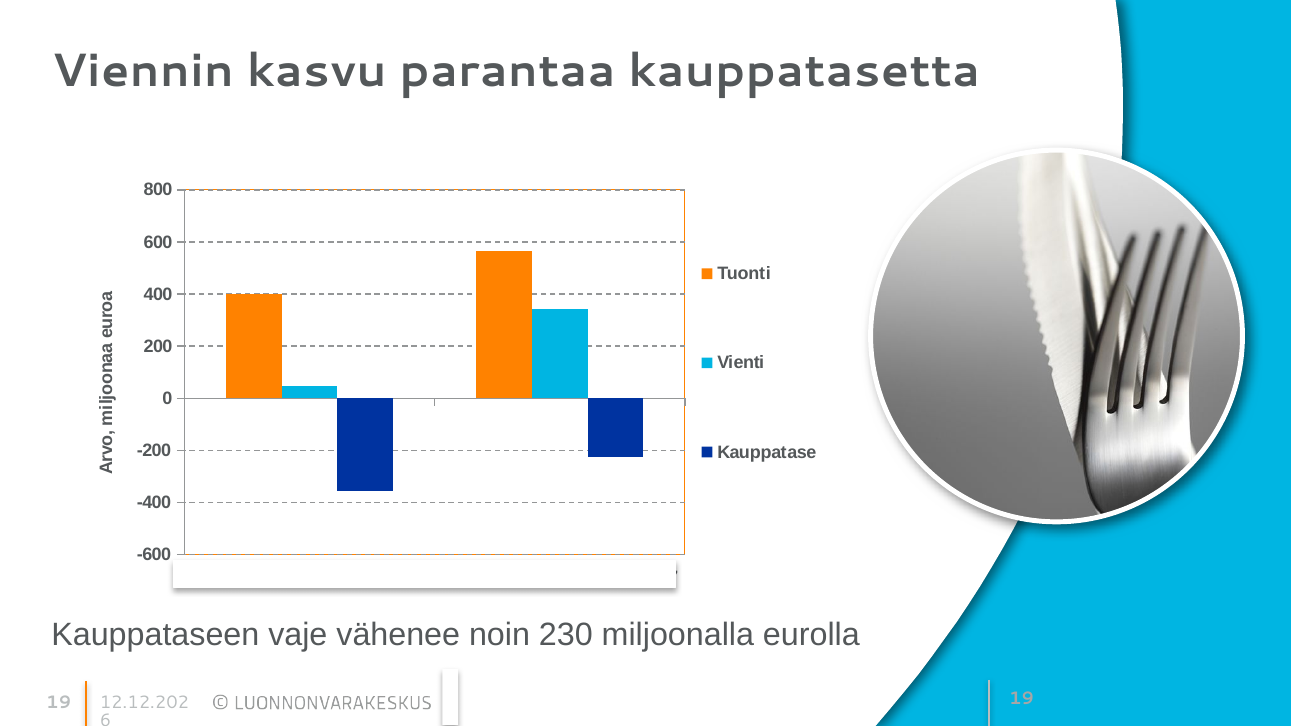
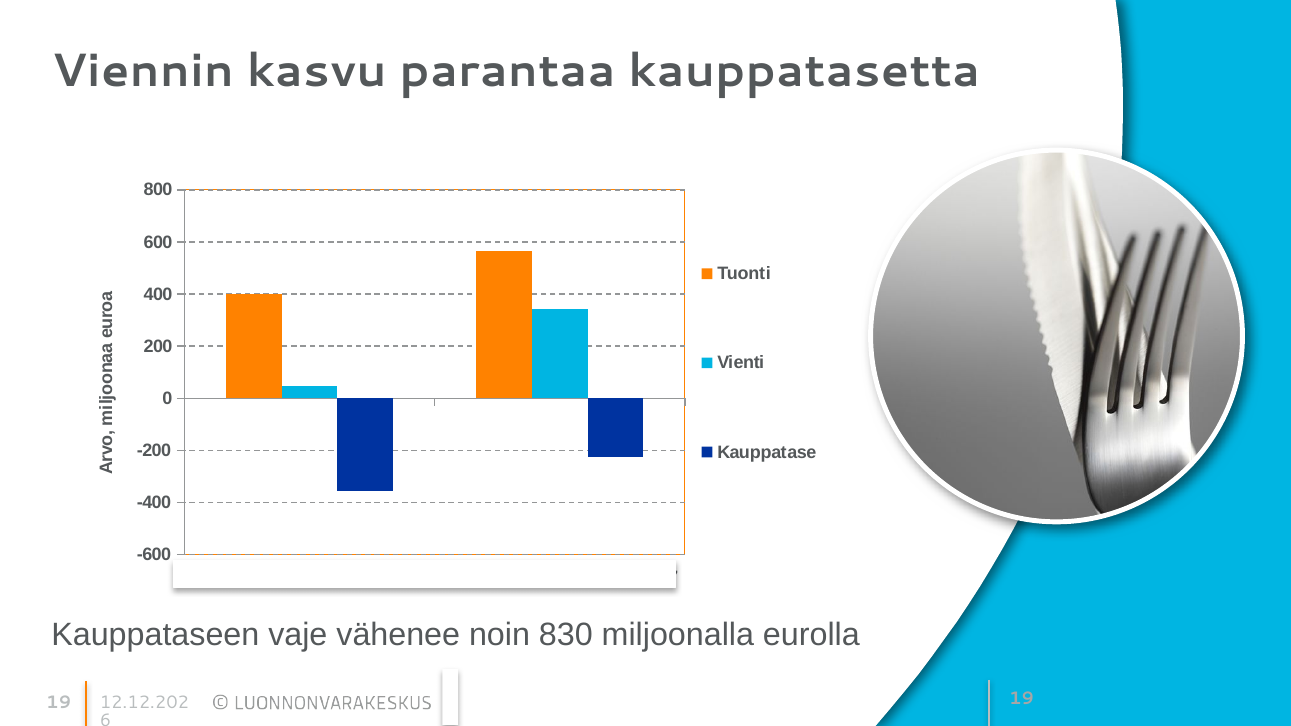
230: 230 -> 830
